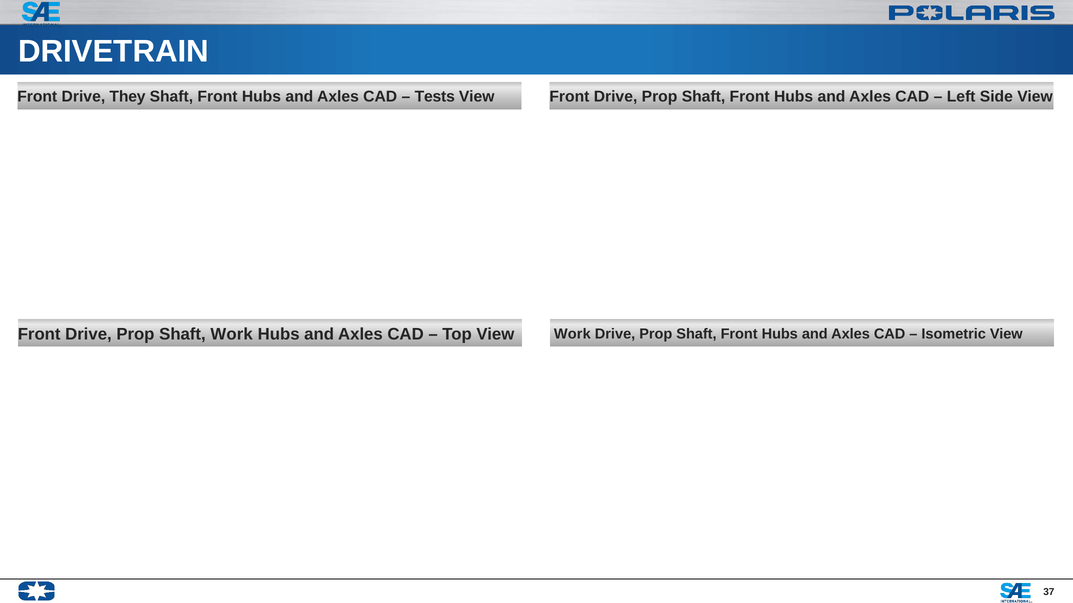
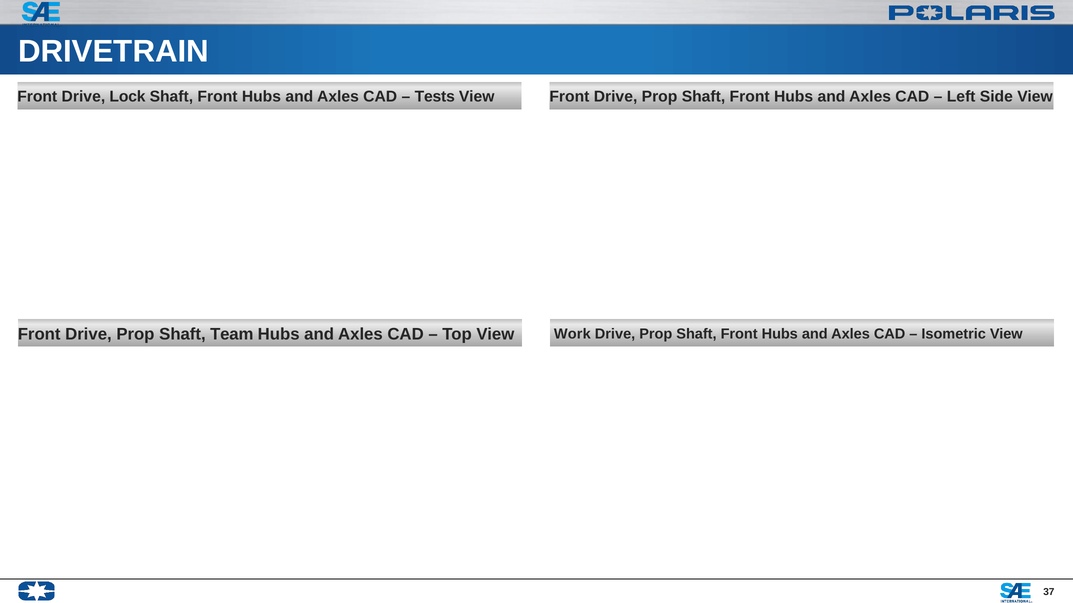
They: They -> Lock
Shaft Work: Work -> Team
